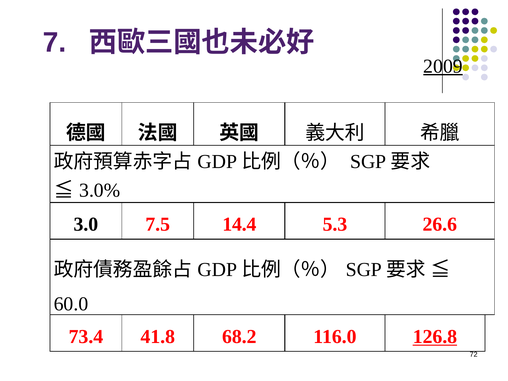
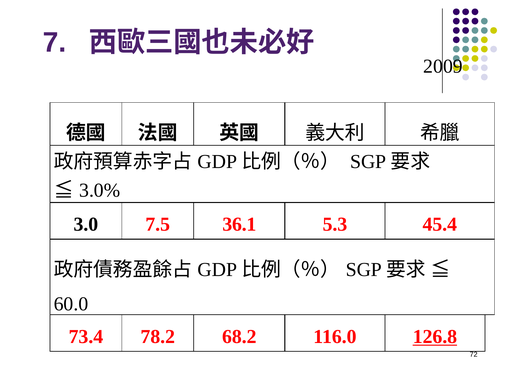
2009 underline: present -> none
14.4: 14.4 -> 36.1
26.6: 26.6 -> 45.4
41.8: 41.8 -> 78.2
